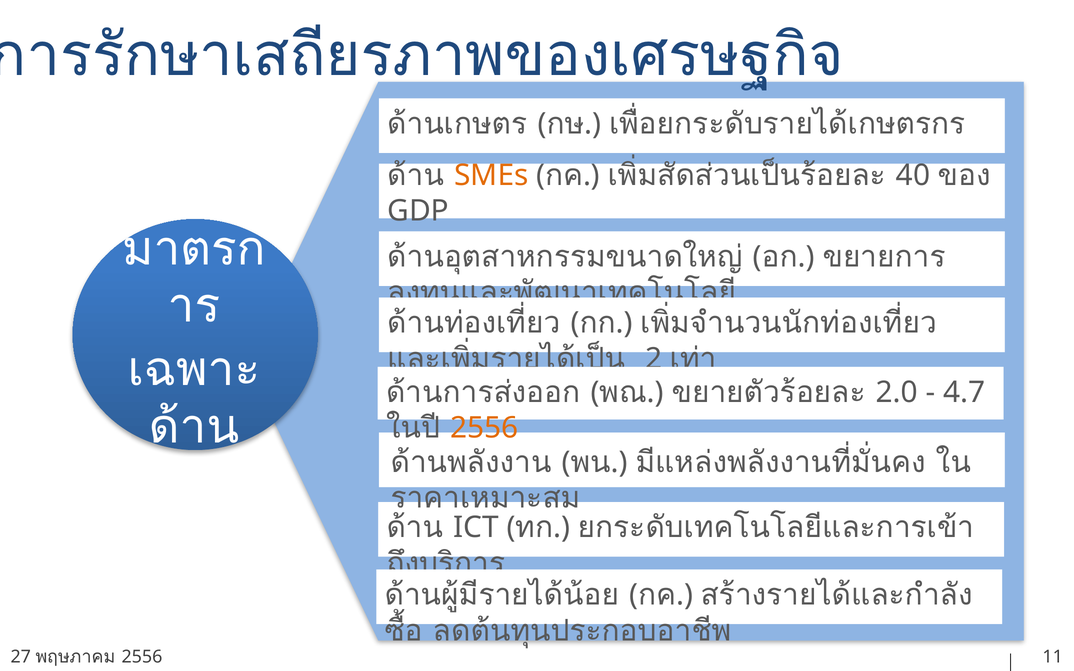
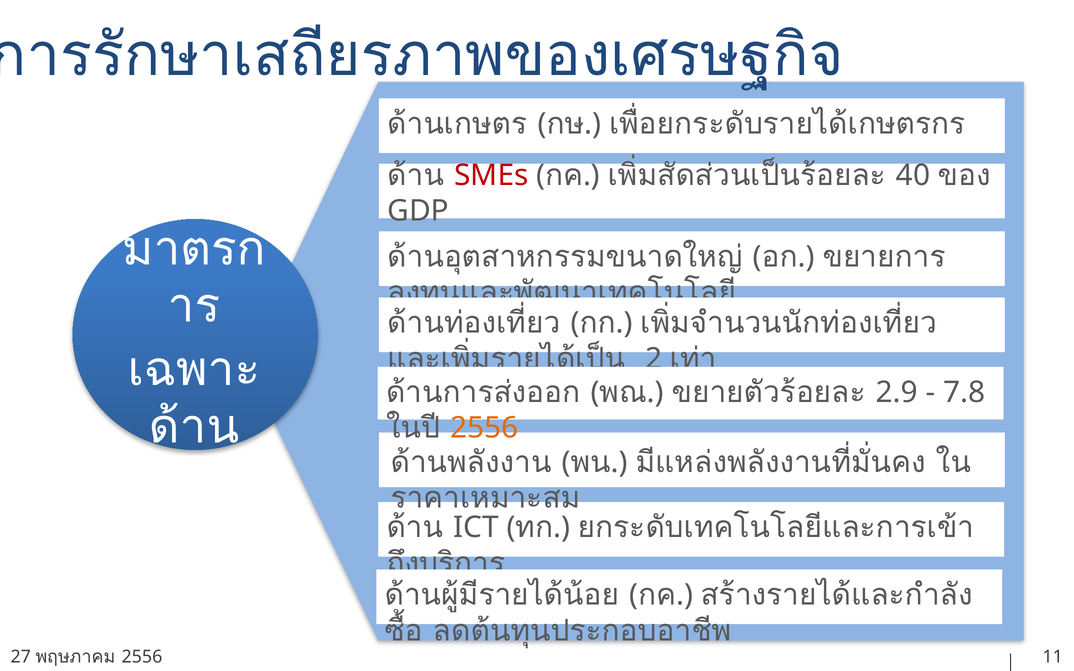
SMEs colour: orange -> red
2.0: 2.0 -> 2.9
4.7: 4.7 -> 7.8
